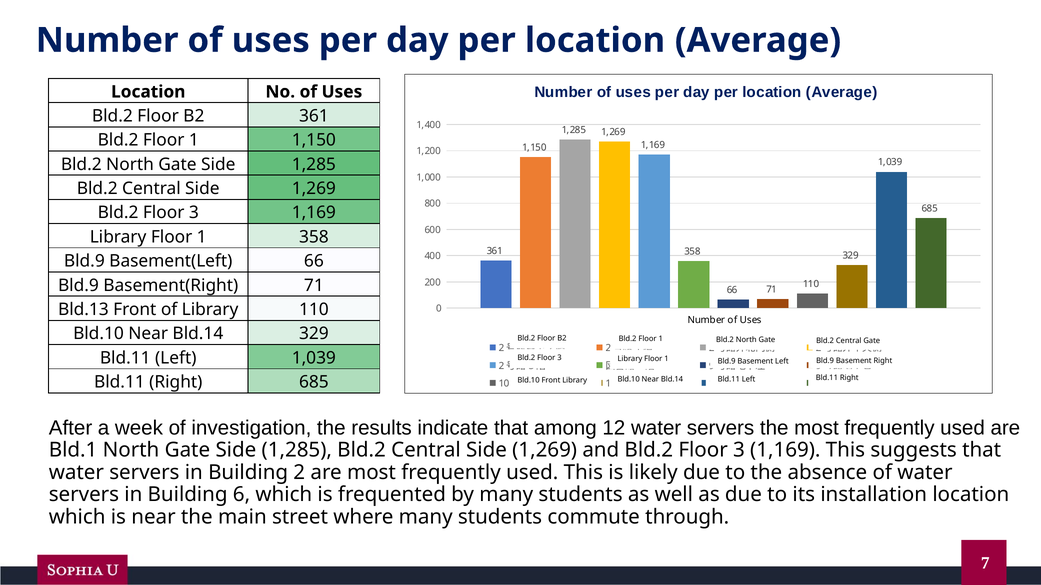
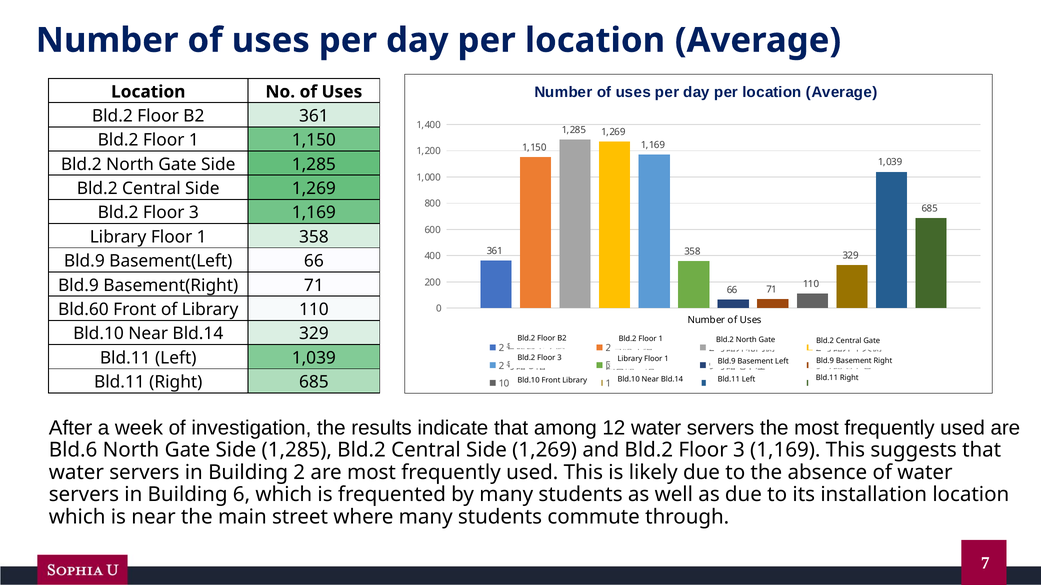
Bld.13: Bld.13 -> Bld.60
Bld.1: Bld.1 -> Bld.6
